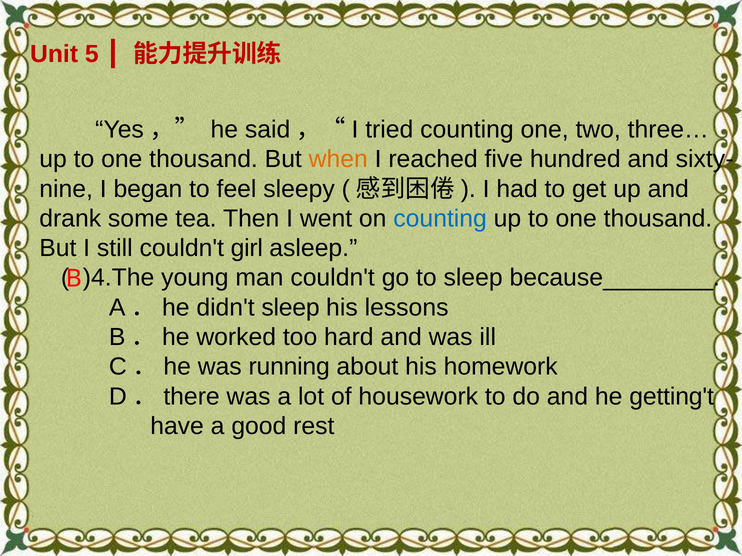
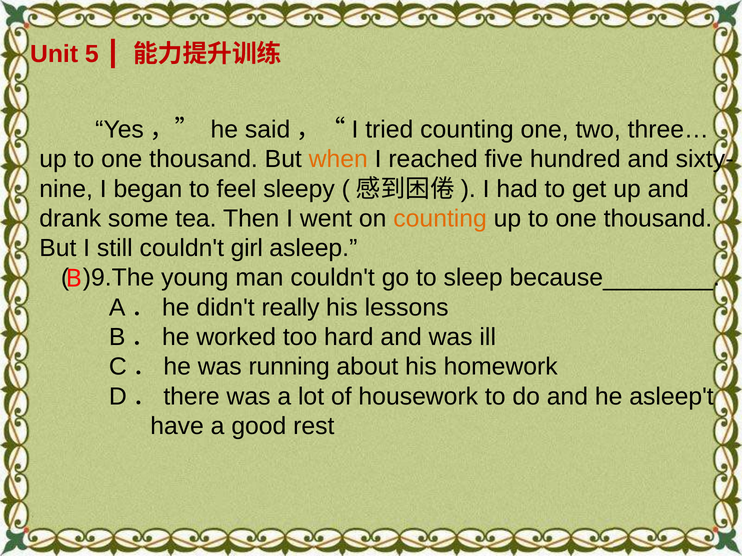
counting at (440, 219) colour: blue -> orange
)4.The: )4.The -> )9.The
didn't sleep: sleep -> really
getting't: getting't -> asleep't
